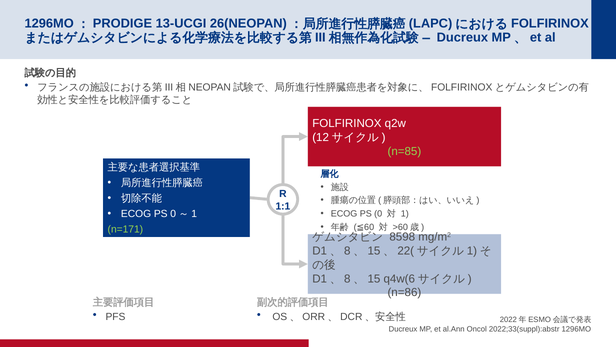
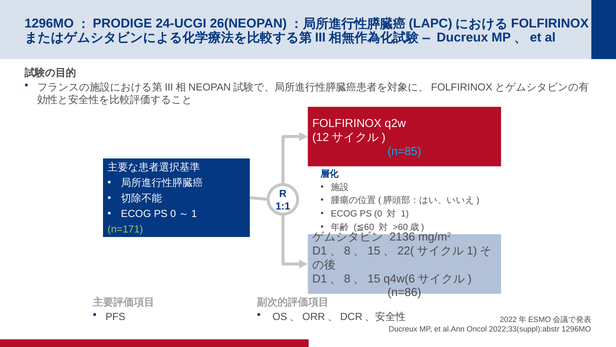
13-UCGI: 13-UCGI -> 24-UCGI
n=85 colour: light green -> light blue
8598: 8598 -> 2136
